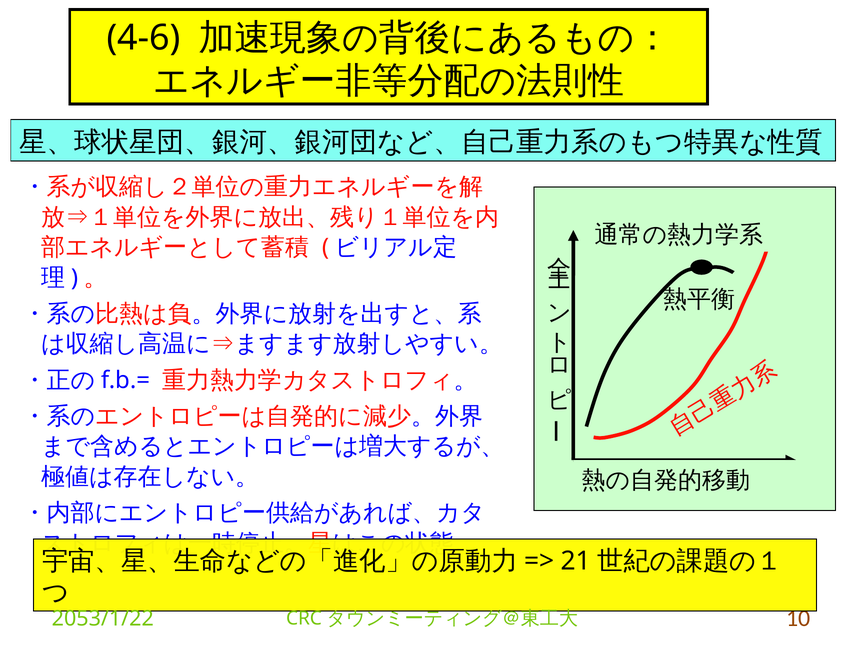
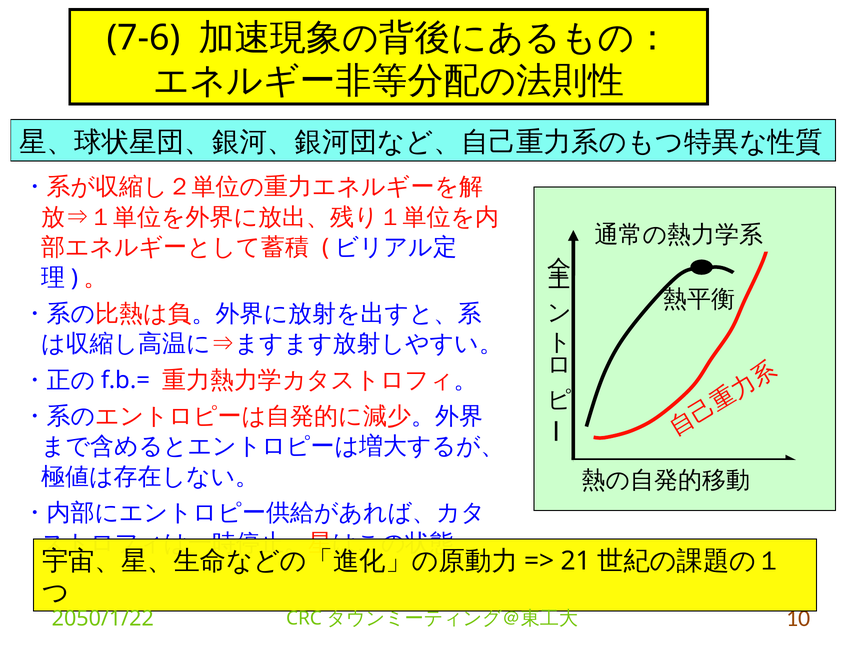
4-6: 4-6 -> 7-6
2053/1/22: 2053/1/22 -> 2050/1/22
